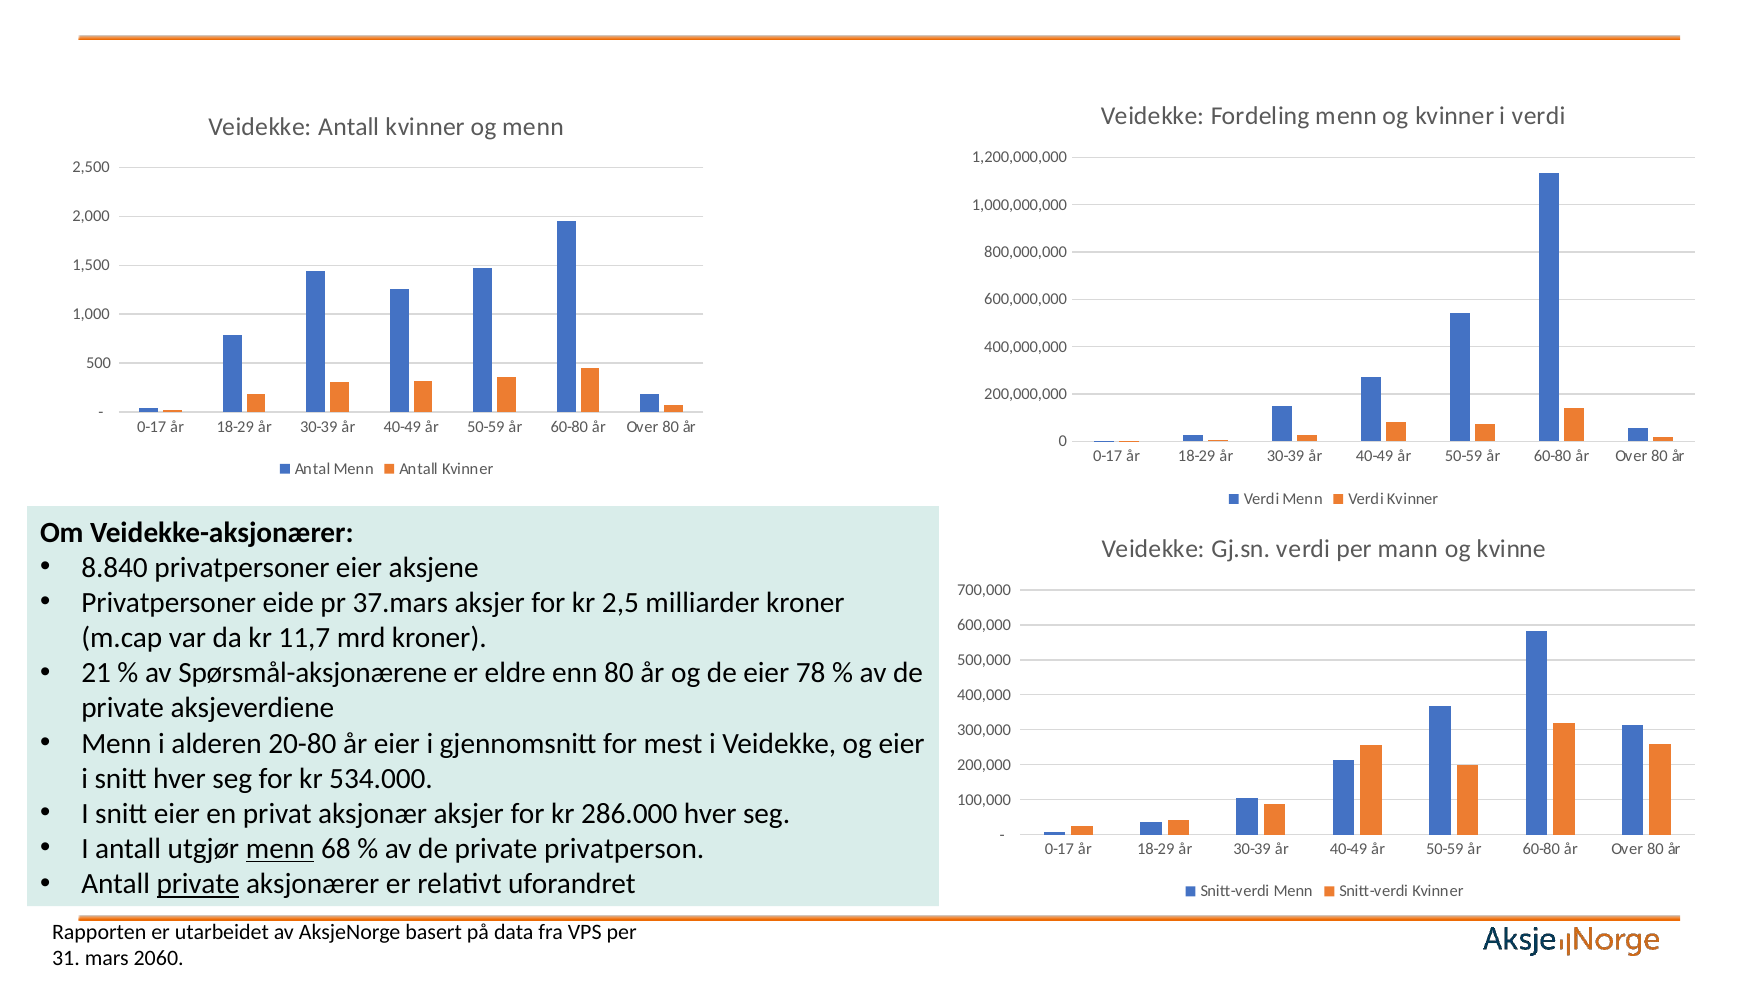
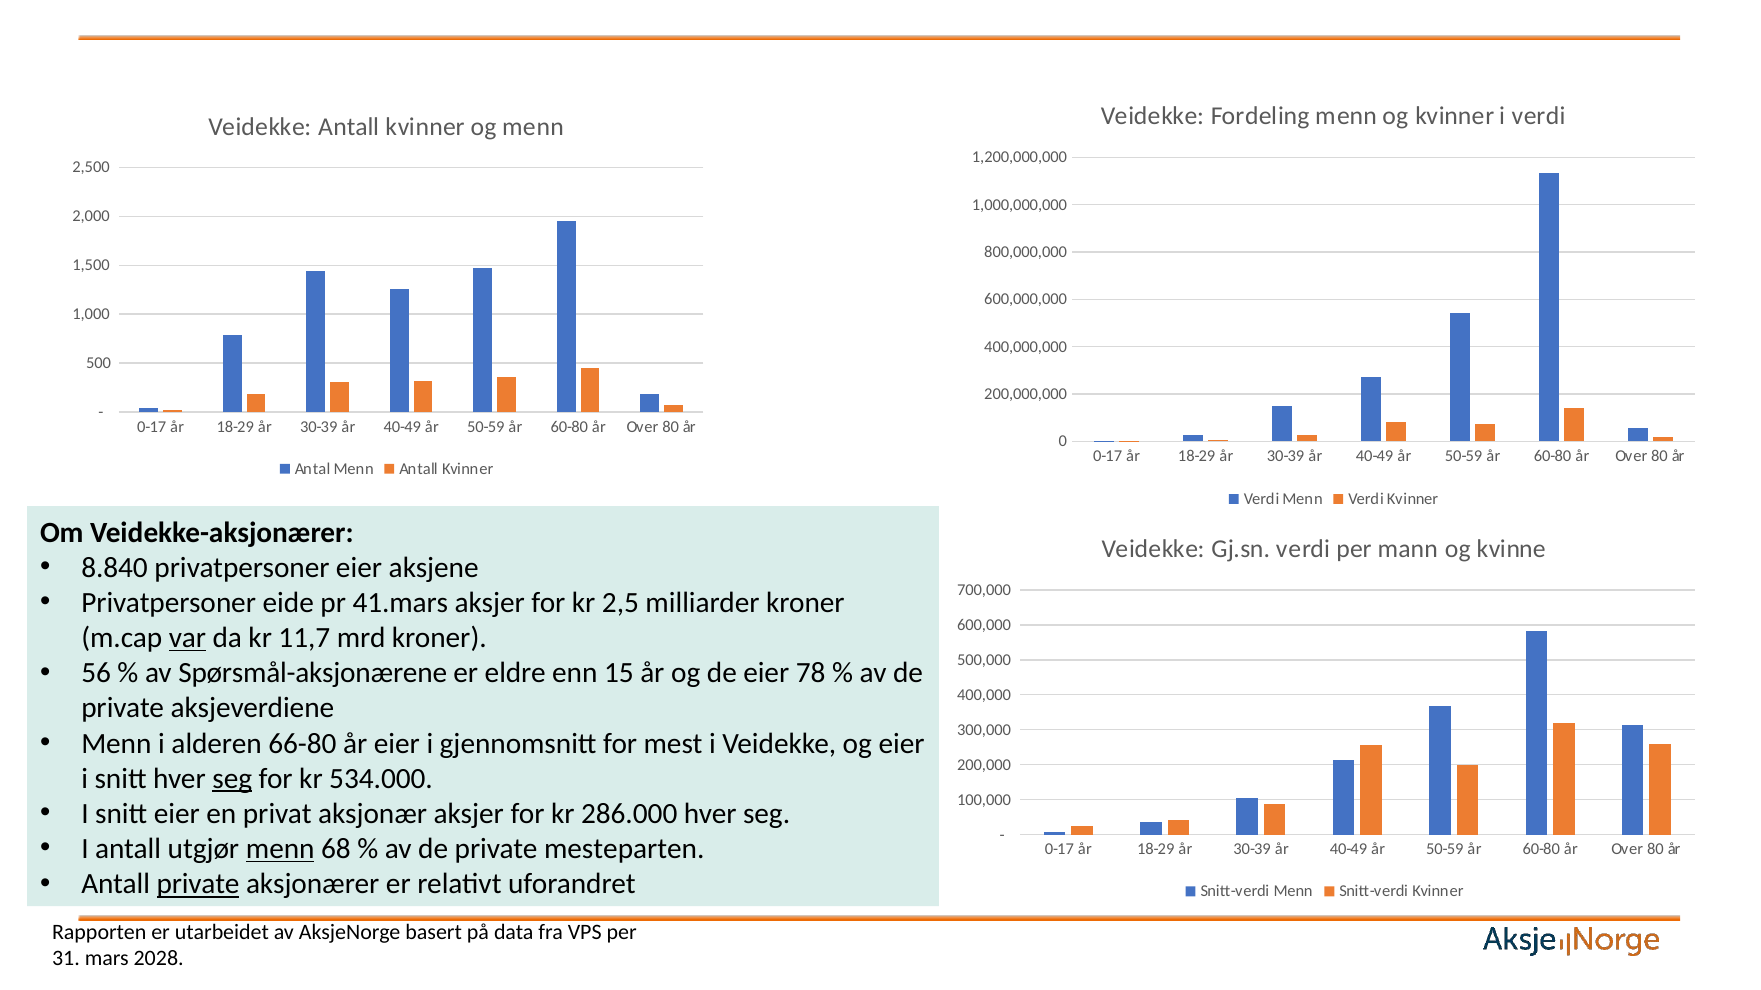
37.mars: 37.mars -> 41.mars
var underline: none -> present
21: 21 -> 56
enn 80: 80 -> 15
20-80: 20-80 -> 66-80
seg at (232, 779) underline: none -> present
privatperson: privatperson -> mesteparten
2060: 2060 -> 2028
